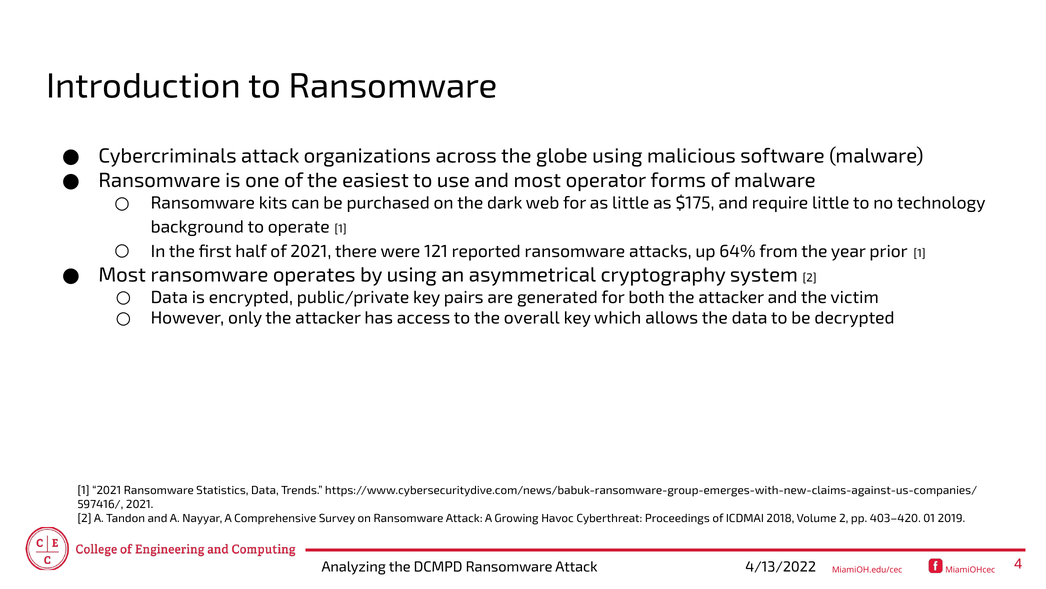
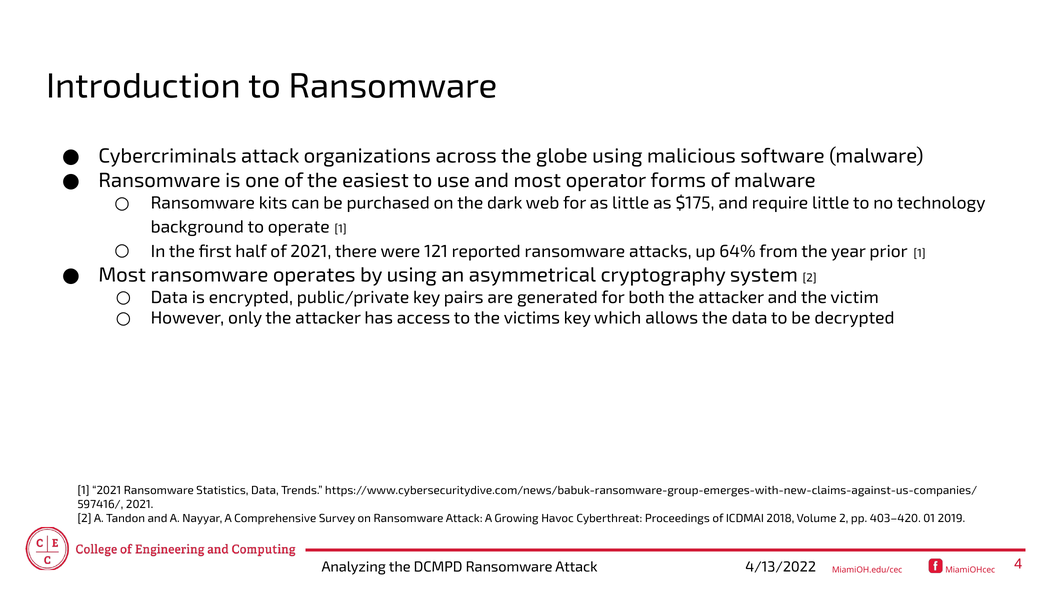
overall: overall -> victims
